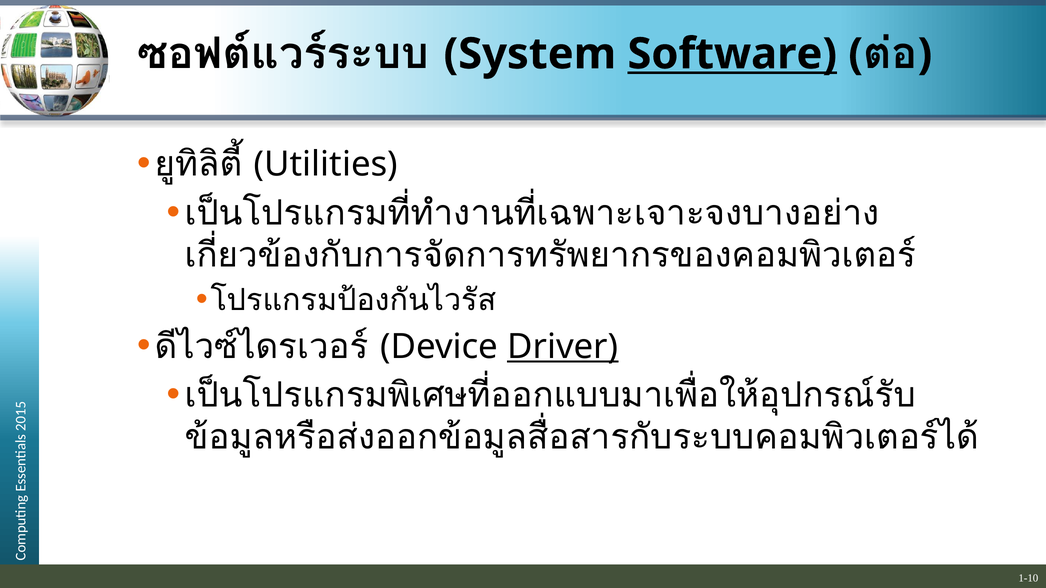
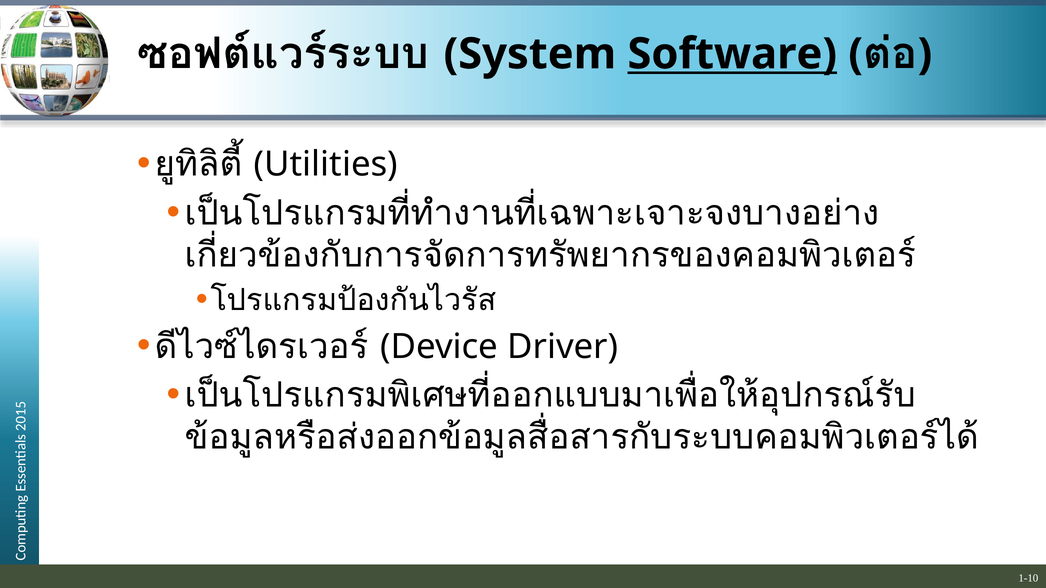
Driver underline: present -> none
